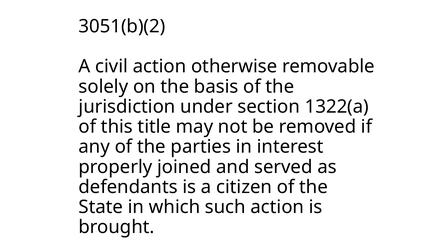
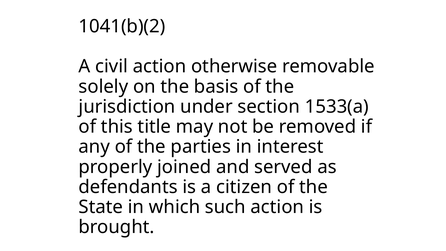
3051(b)(2: 3051(b)(2 -> 1041(b)(2
1322(a: 1322(a -> 1533(a
